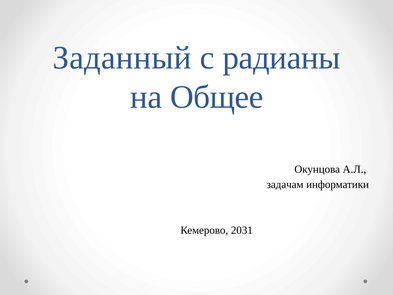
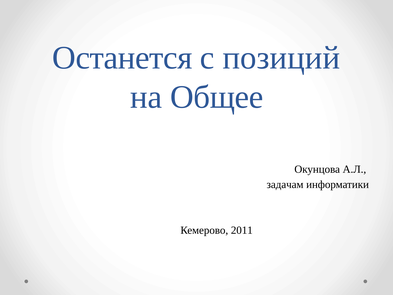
Заданный: Заданный -> Останется
радианы: радианы -> позиций
2031: 2031 -> 2011
